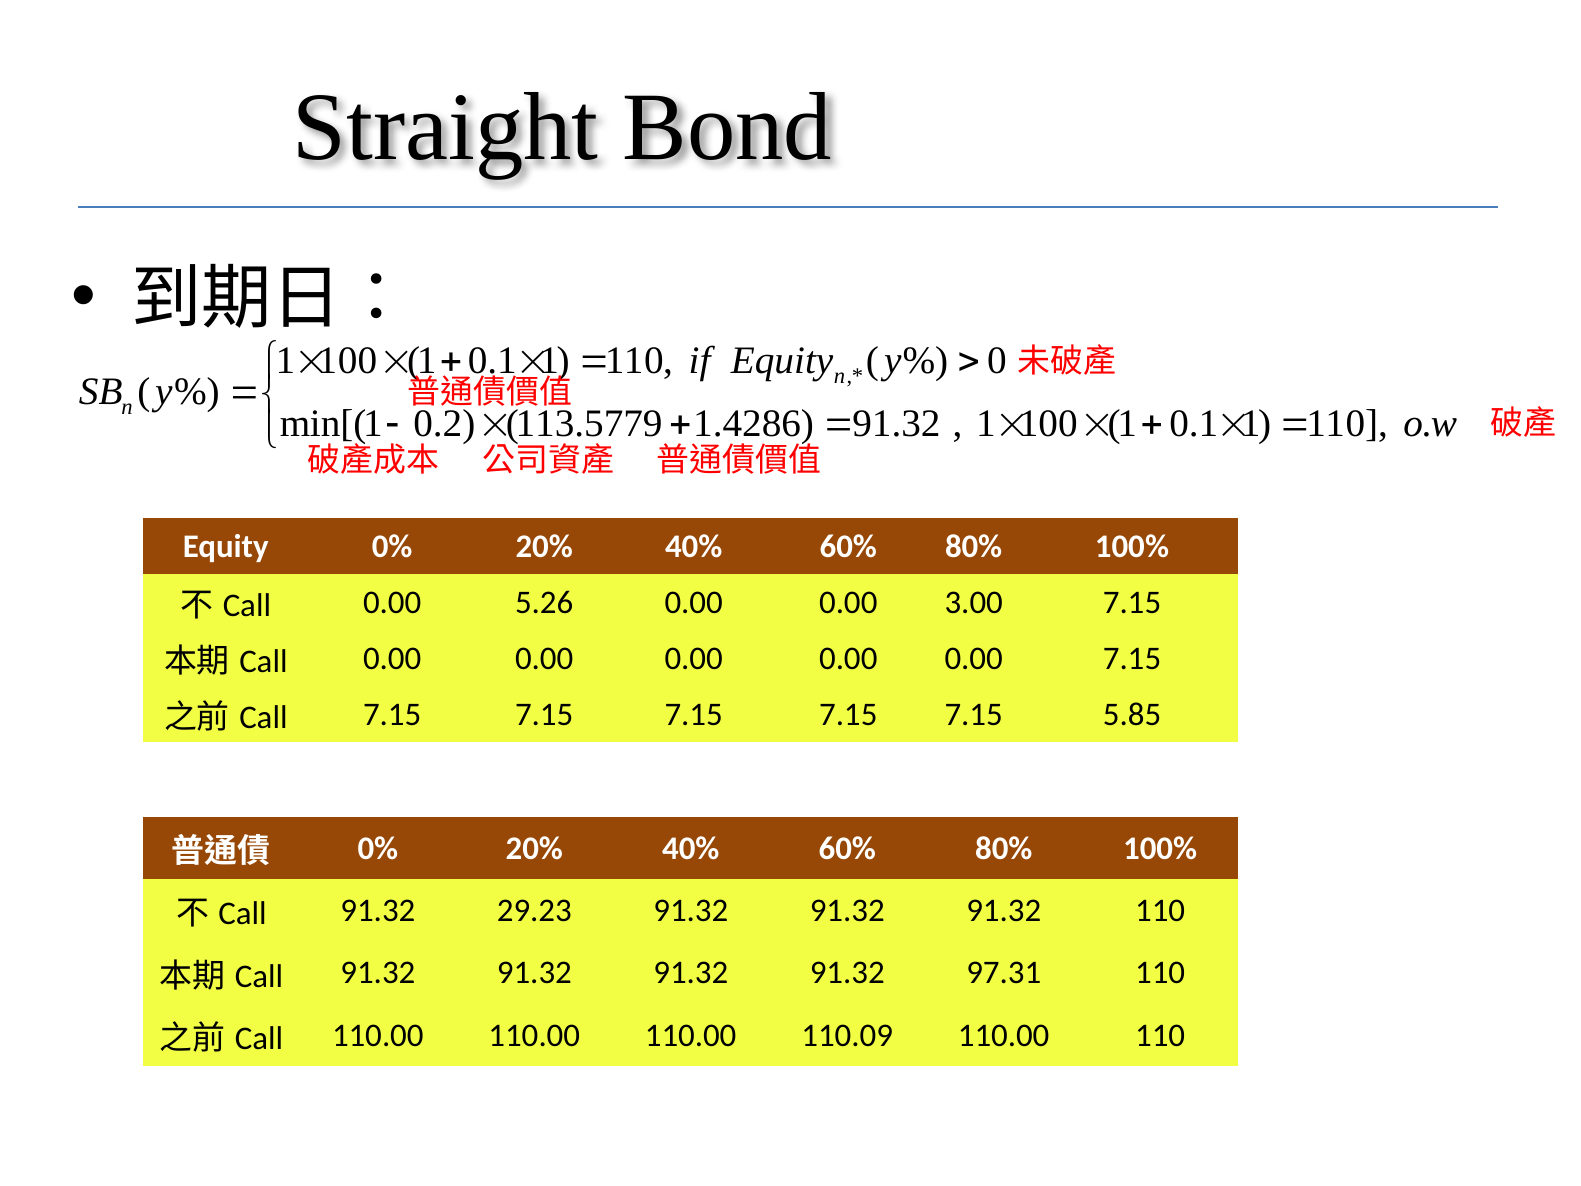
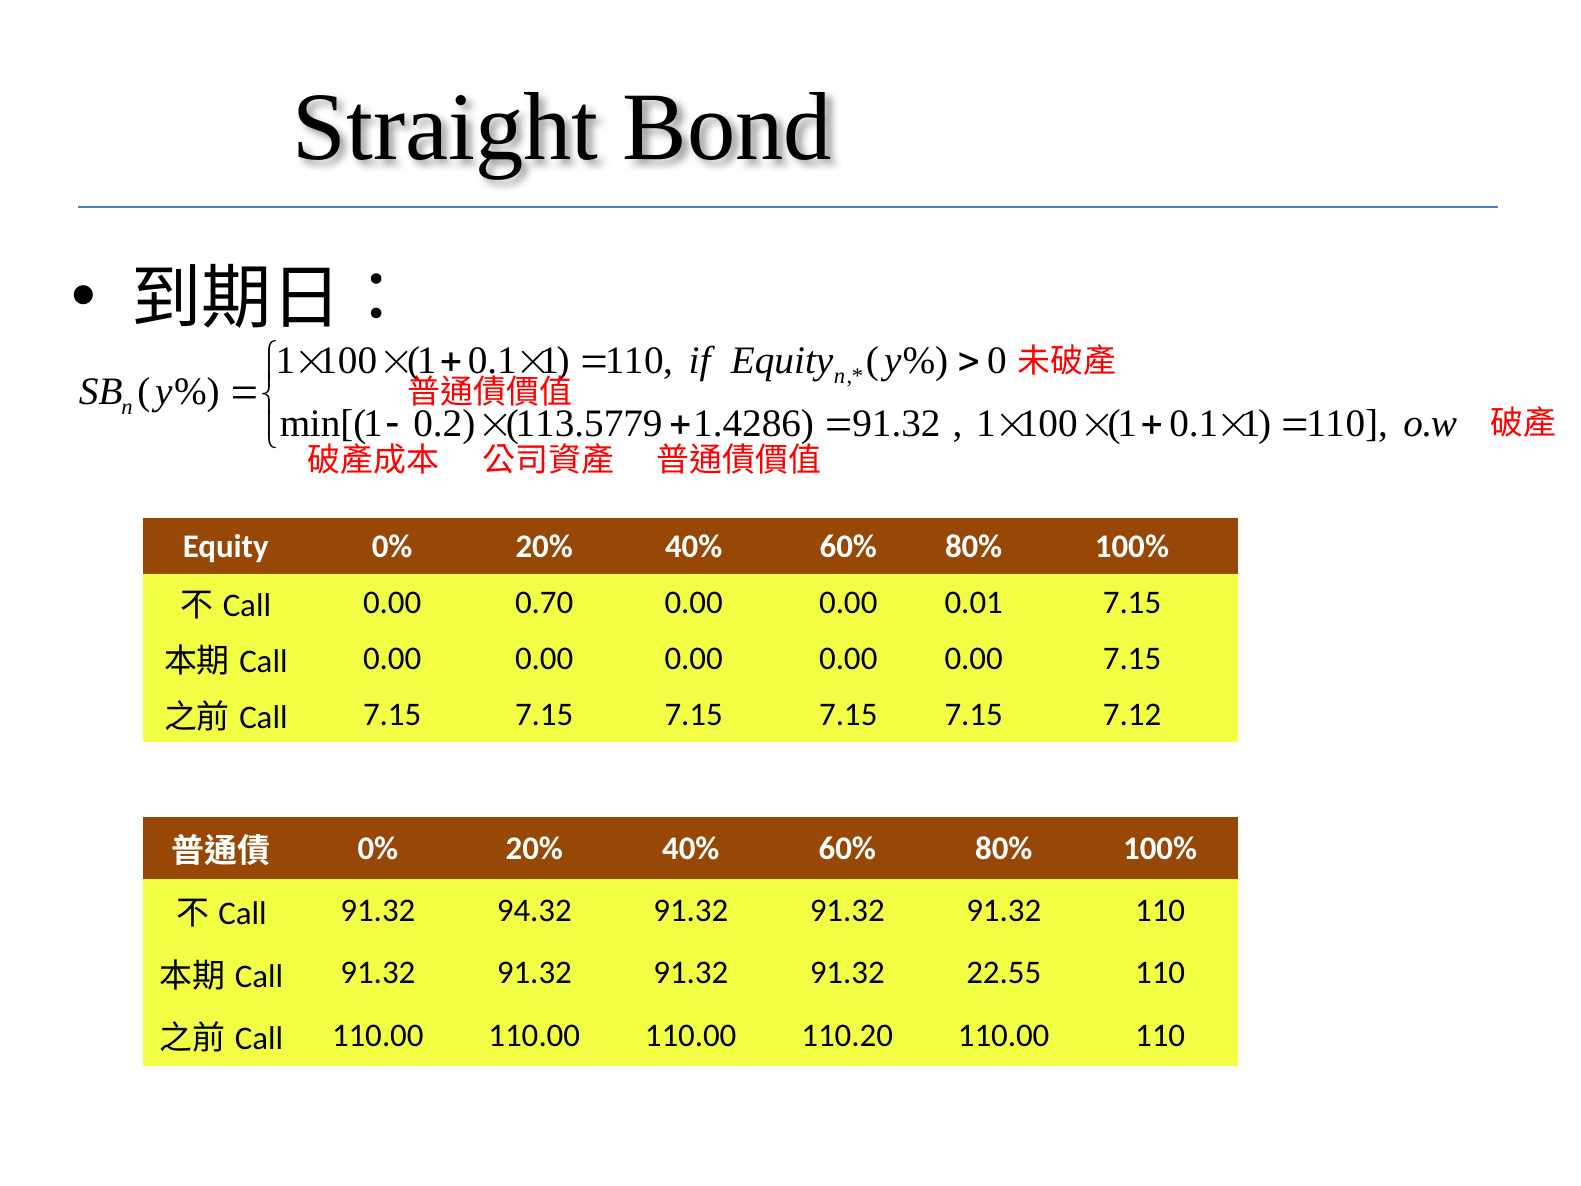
5.26: 5.26 -> 0.70
3.00: 3.00 -> 0.01
5.85: 5.85 -> 7.12
29.23: 29.23 -> 94.32
97.31: 97.31 -> 22.55
110.09: 110.09 -> 110.20
